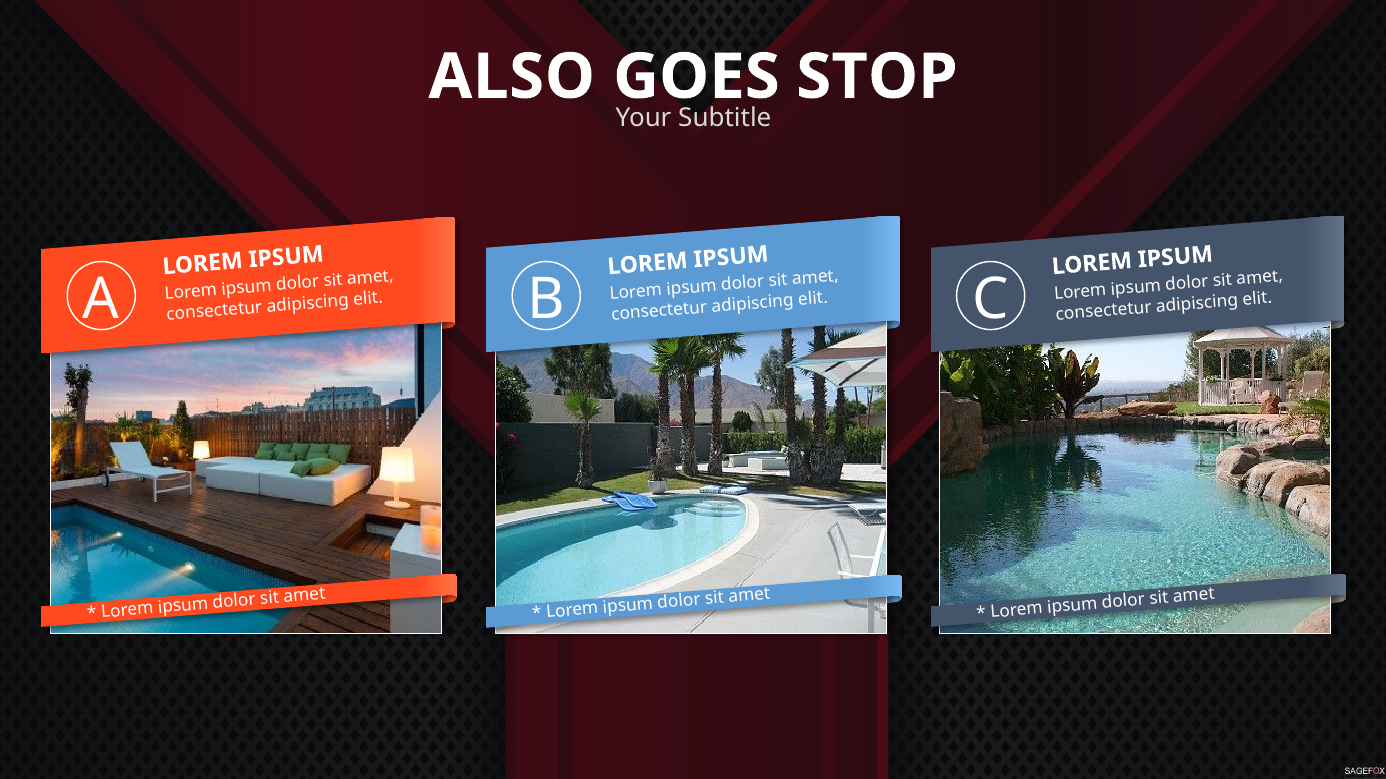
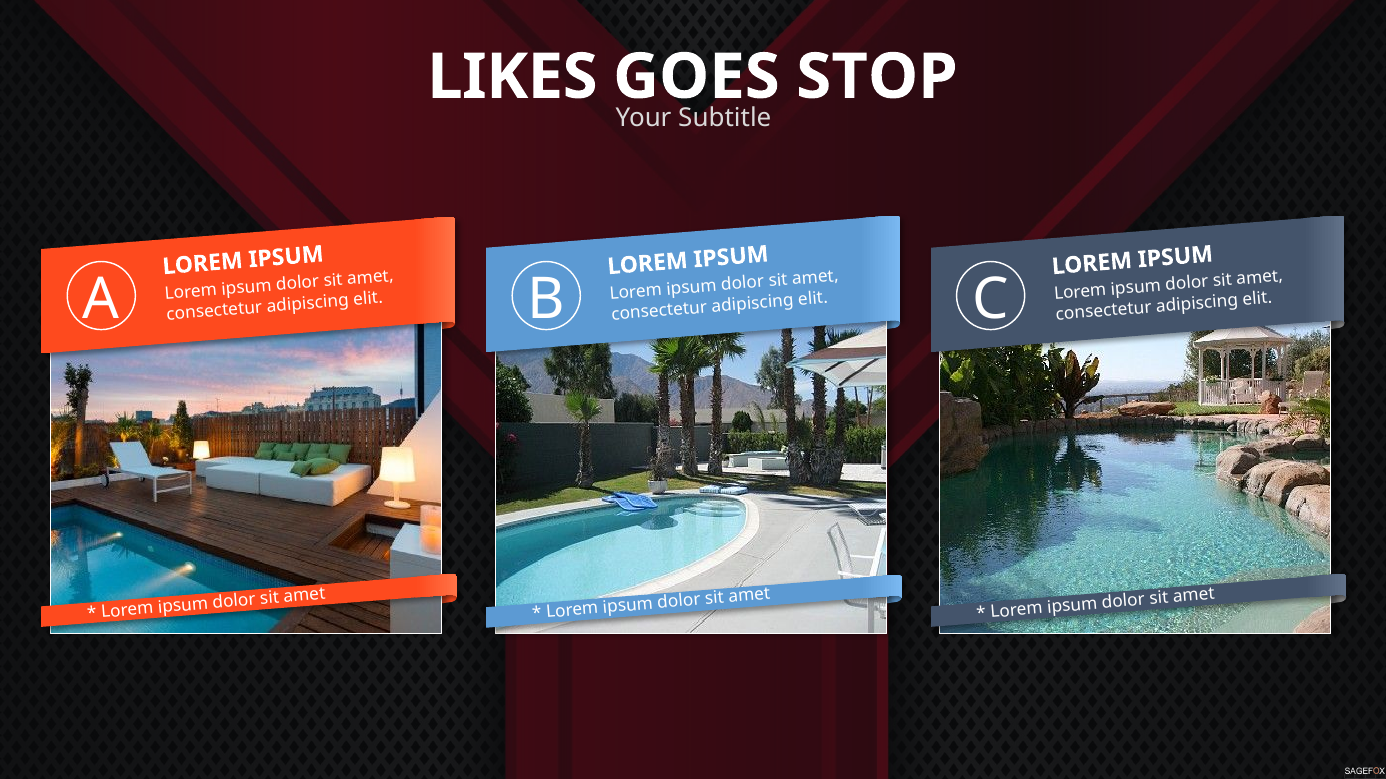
ALSO: ALSO -> LIKES
